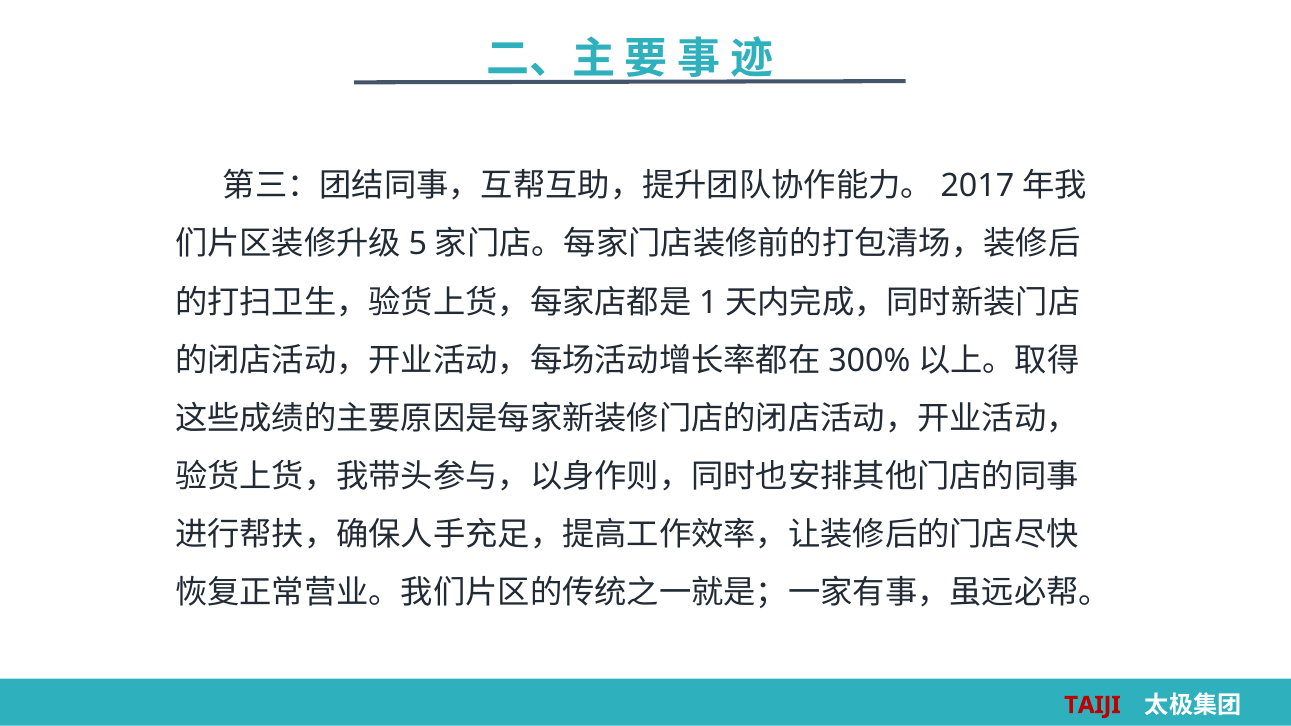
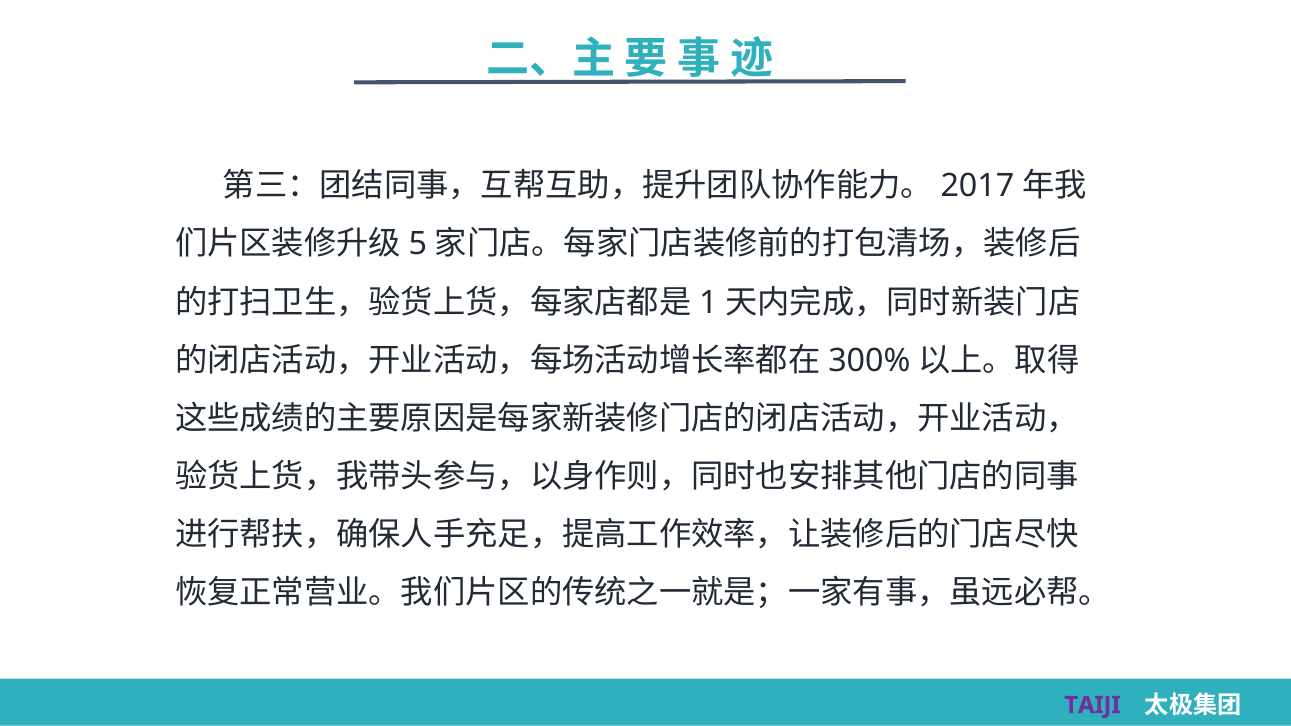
TAIJI colour: red -> purple
